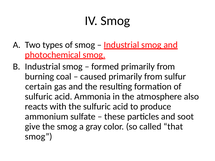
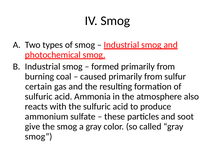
called that: that -> gray
